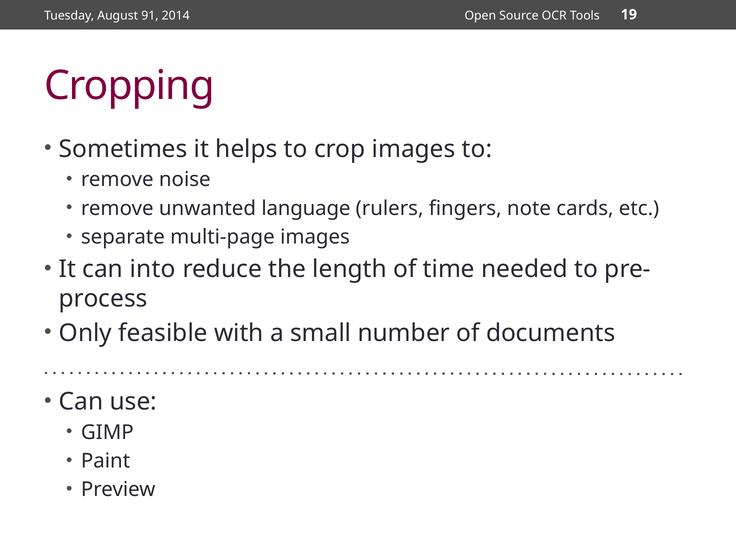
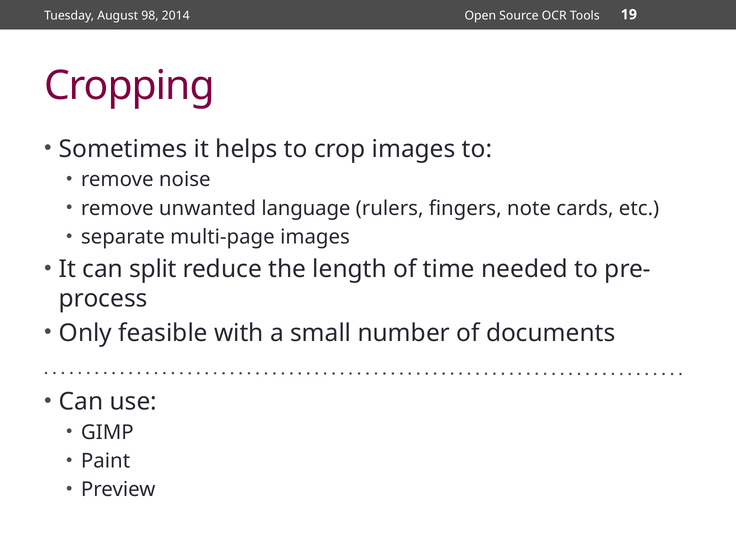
91: 91 -> 98
into: into -> split
